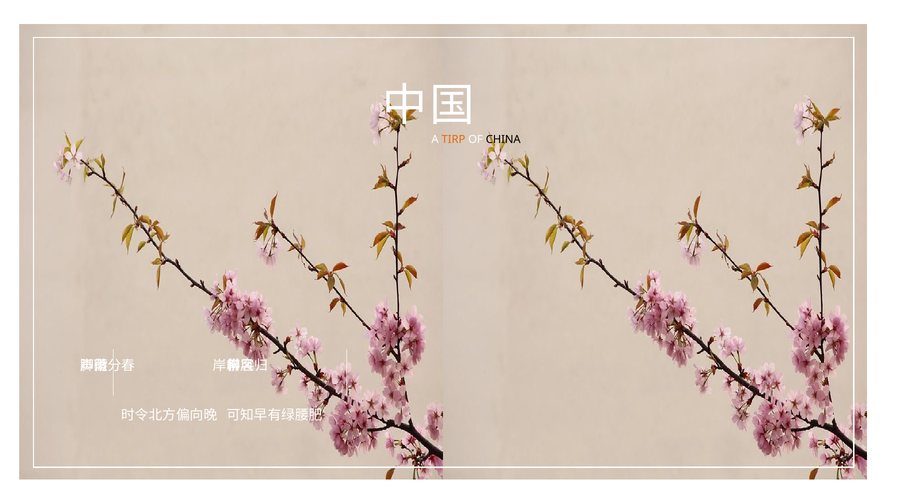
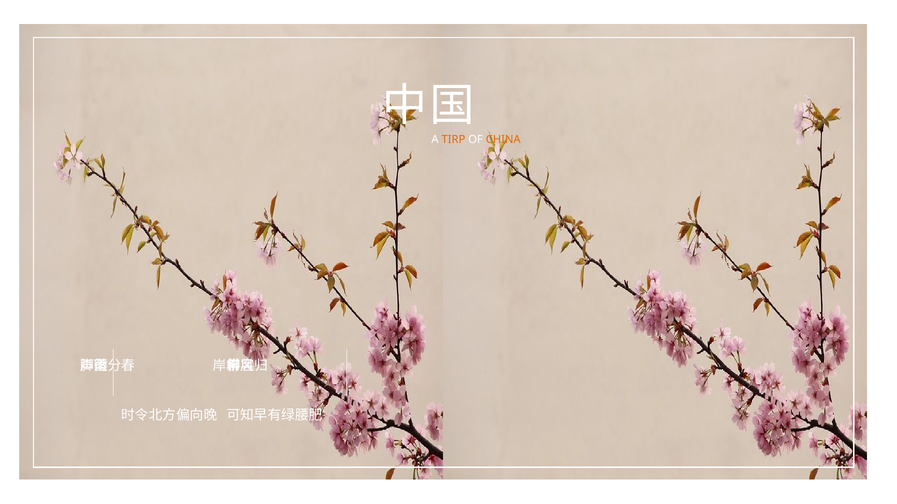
CHINA colour: black -> orange
